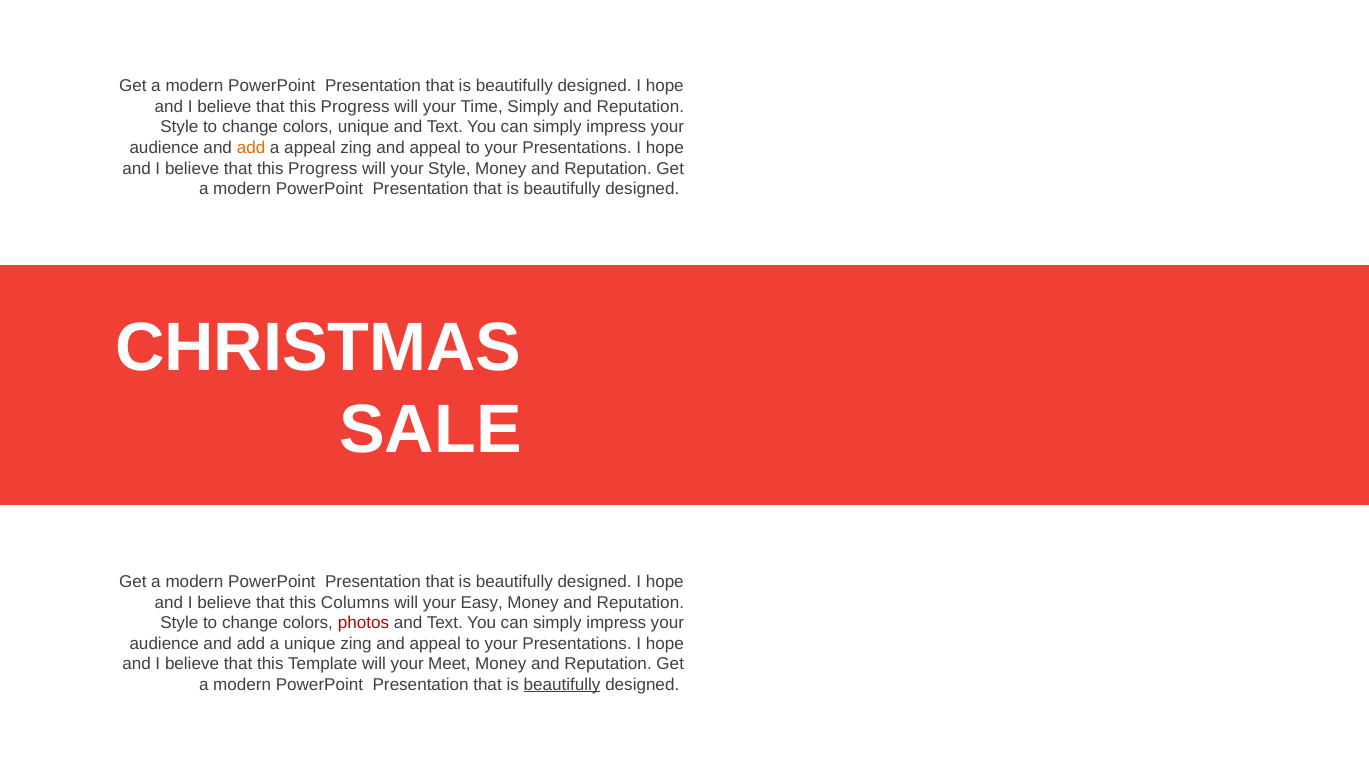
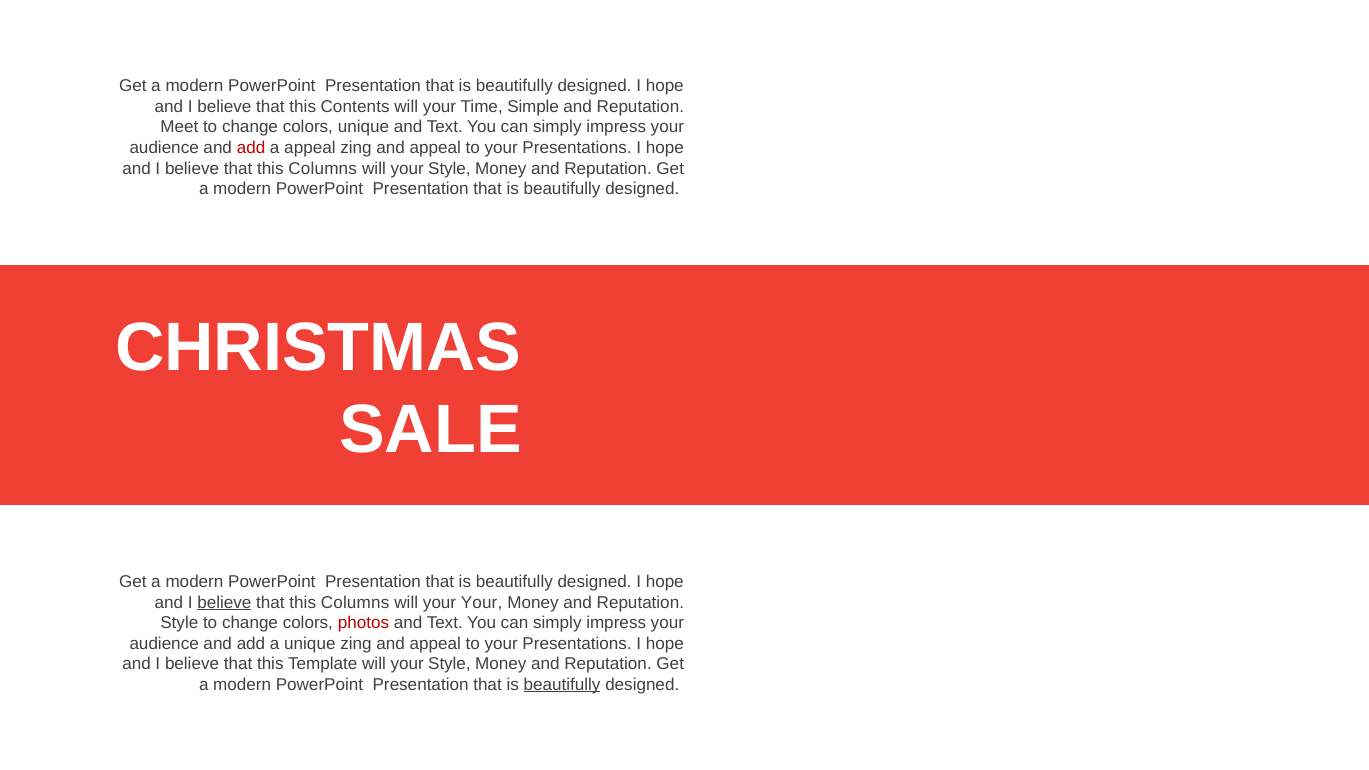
Progress at (355, 107): Progress -> Contents
Time Simply: Simply -> Simple
Style at (179, 127): Style -> Meet
add at (251, 148) colour: orange -> red
Progress at (323, 168): Progress -> Columns
believe at (224, 602) underline: none -> present
your Easy: Easy -> Your
Template will your Meet: Meet -> Style
